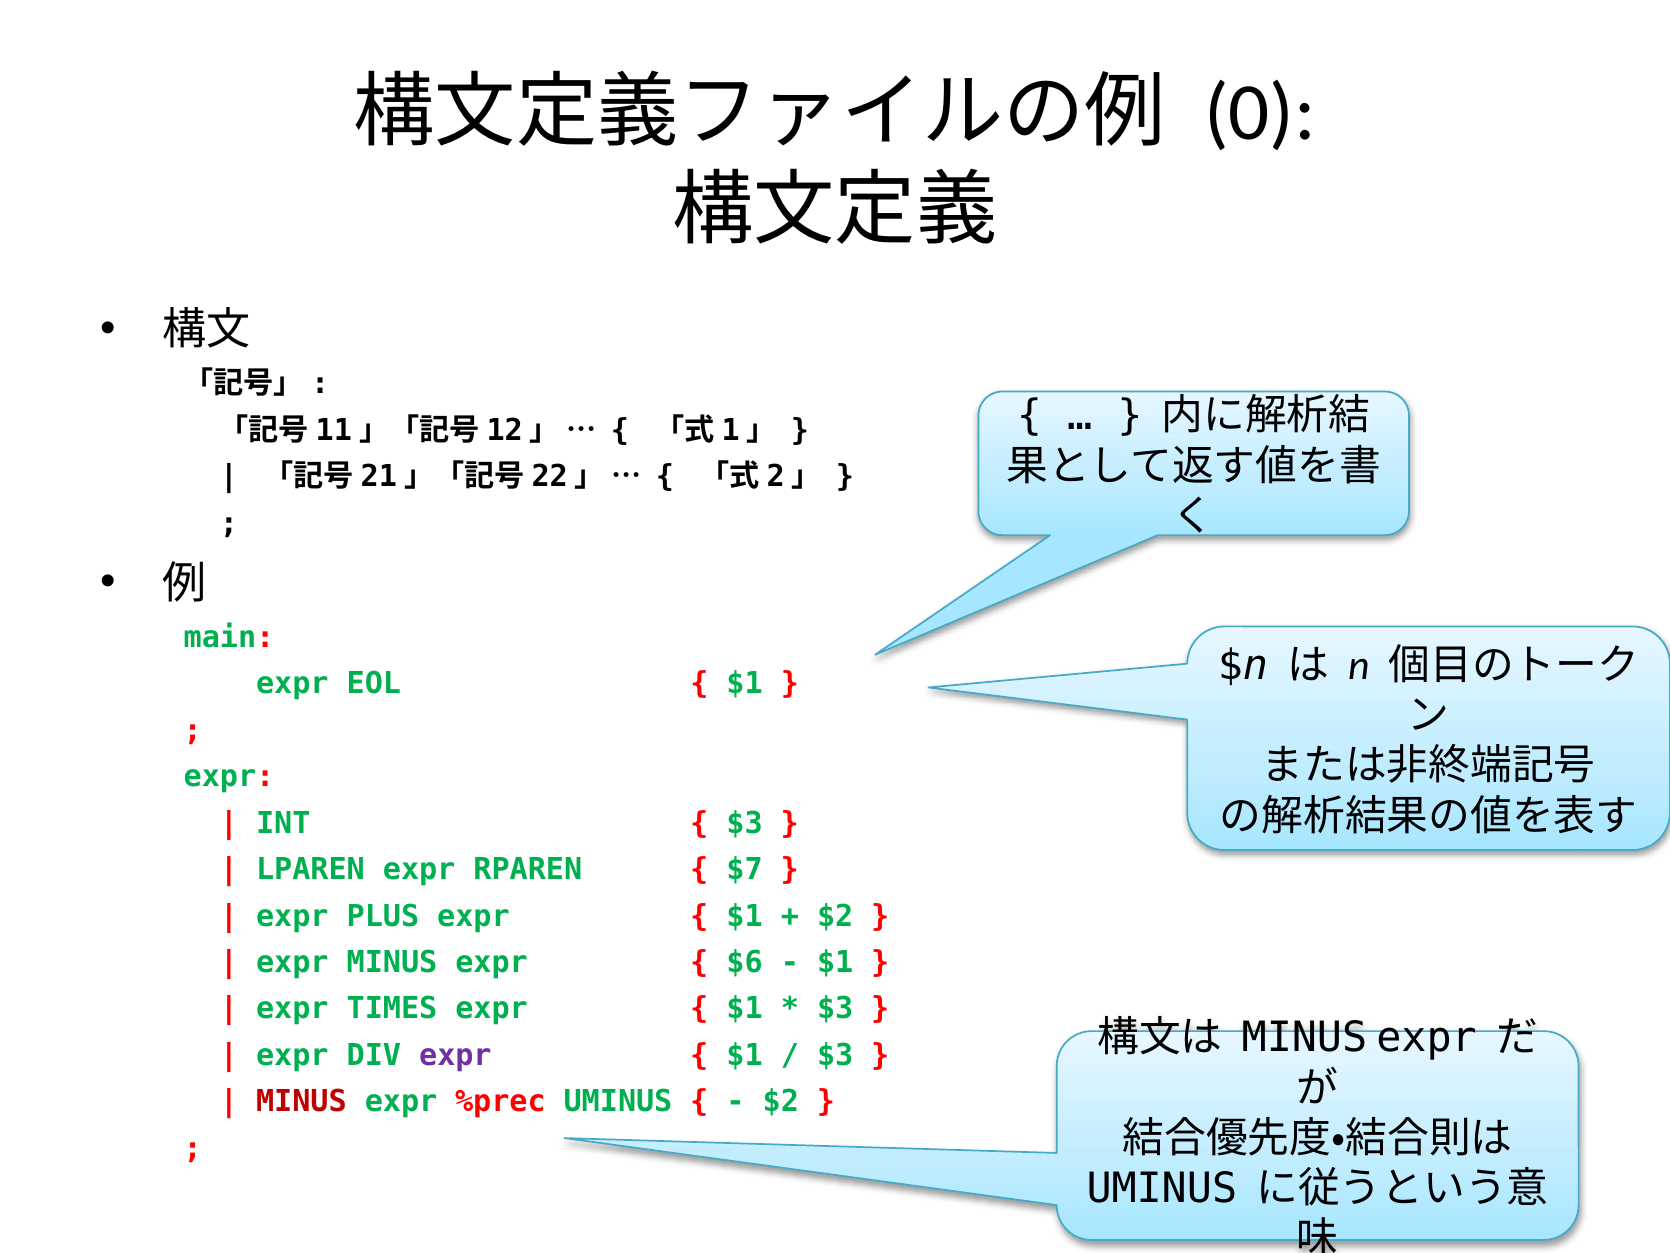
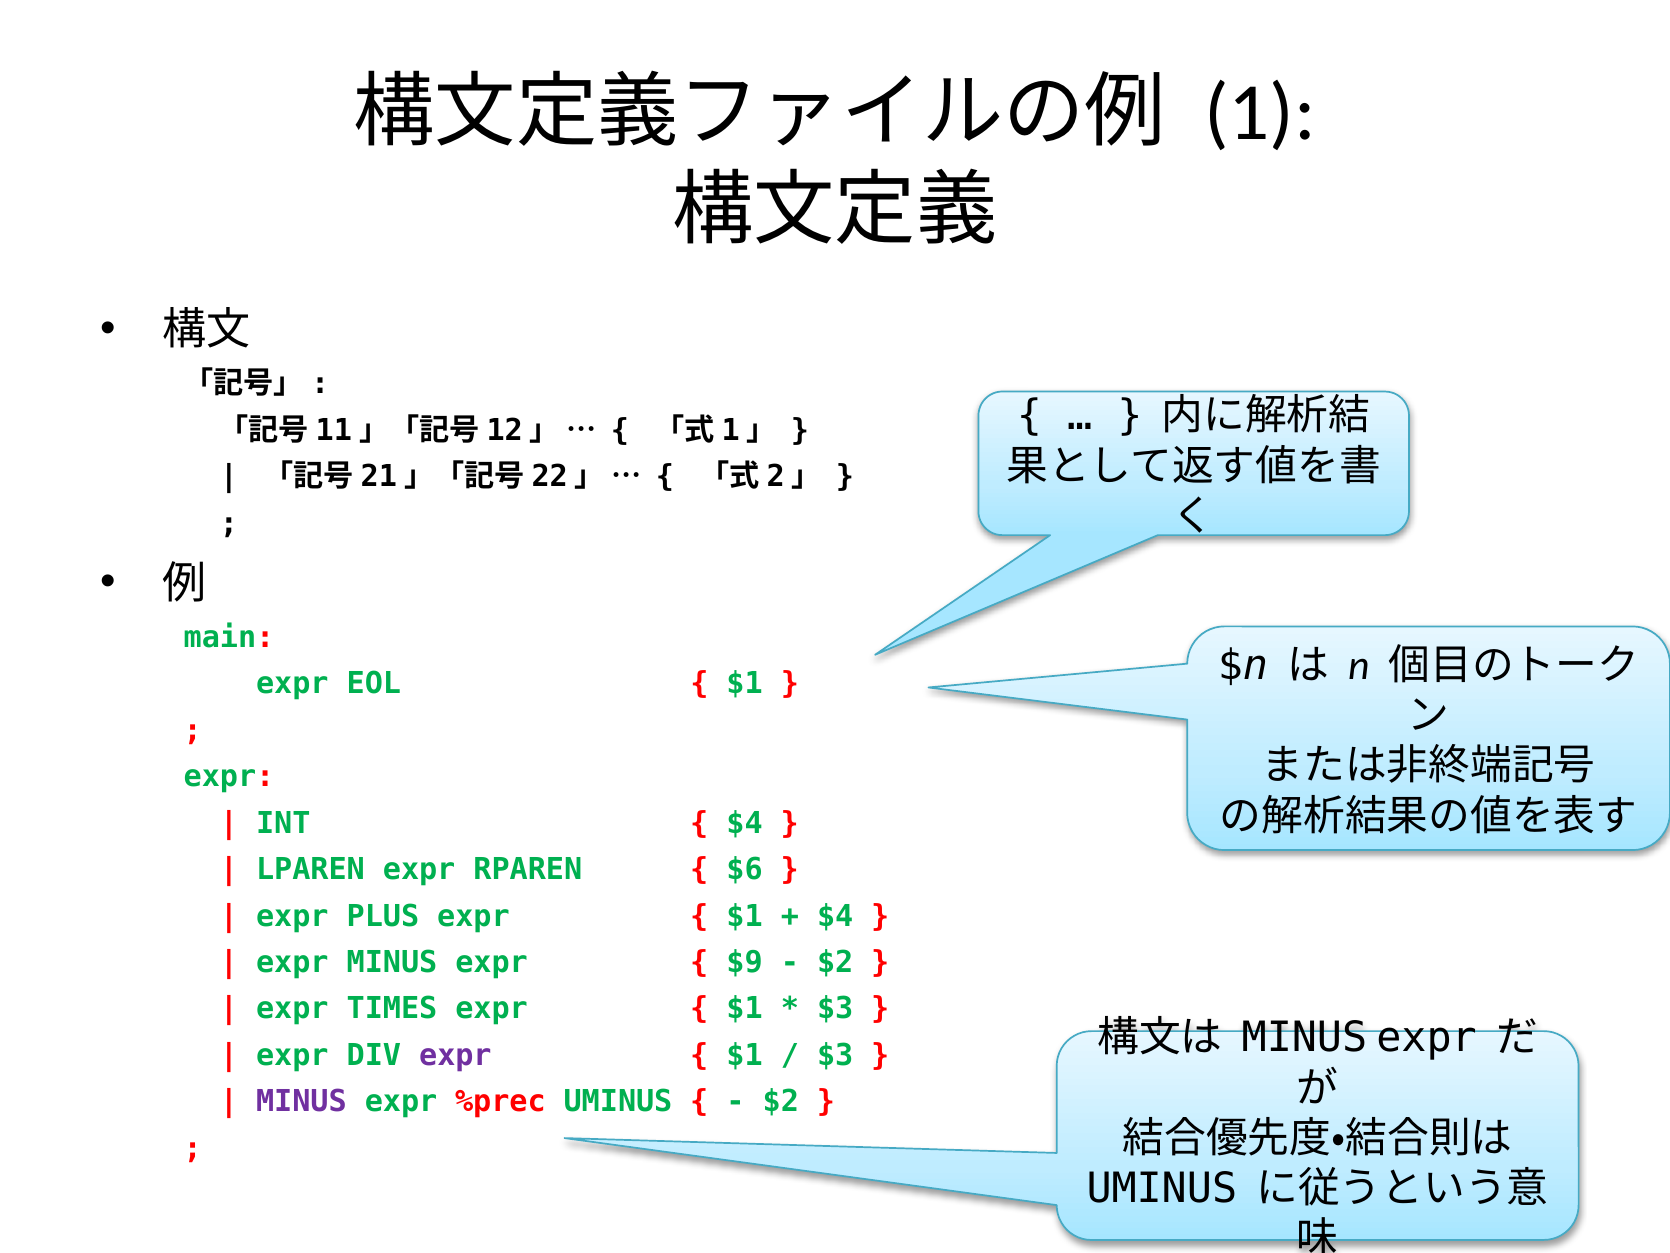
0: 0 -> 1
$3 at (745, 823): $3 -> $4
$7: $7 -> $6
$2 at (835, 916): $2 -> $4
$6: $6 -> $9
$1 at (835, 962): $1 -> $2
MINUS at (301, 1101) colour: red -> purple
